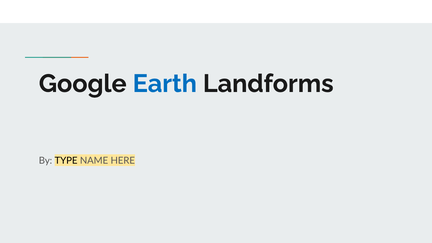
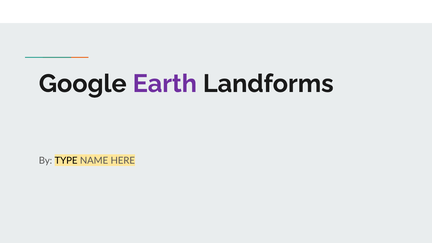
Earth colour: blue -> purple
